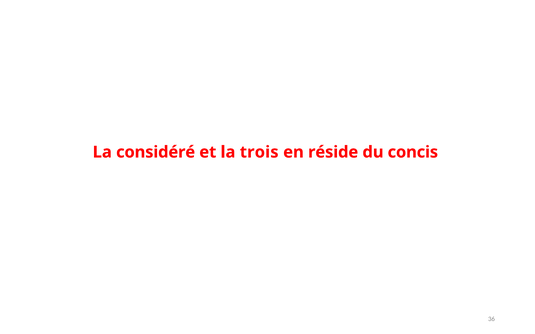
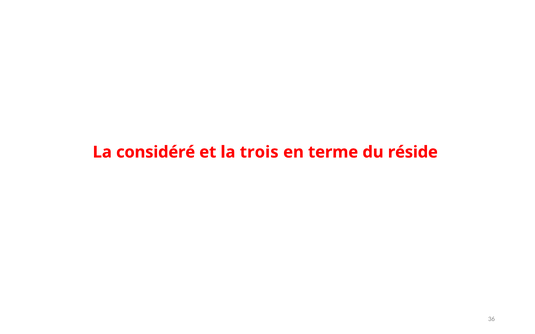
réside: réside -> terme
concis: concis -> réside
